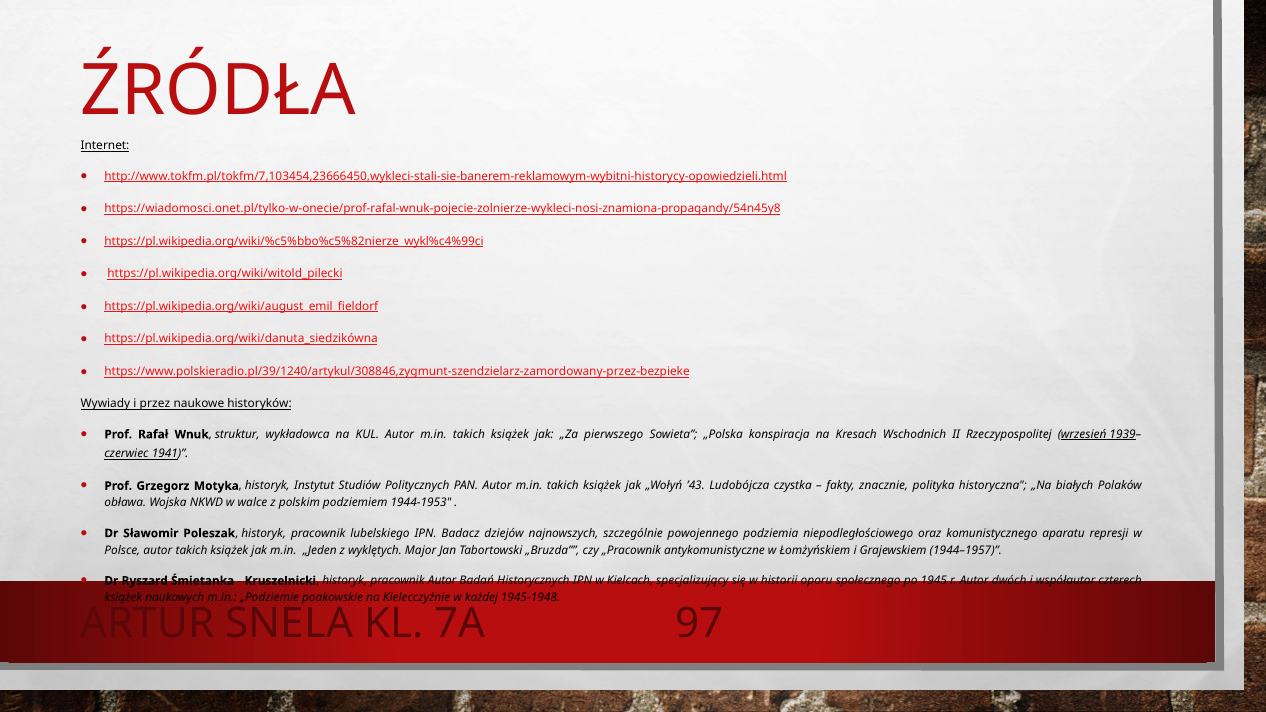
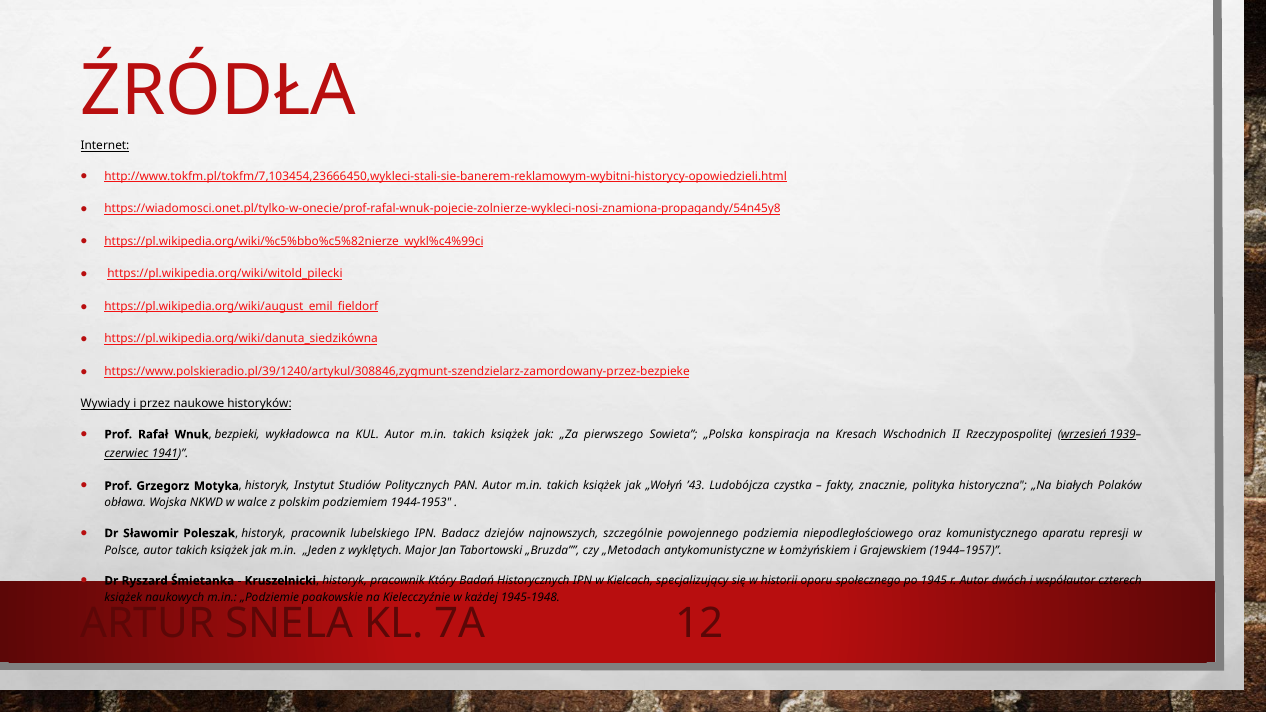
struktur: struktur -> bezpieki
„Pracownik: „Pracownik -> „Metodach
pracownik Autor: Autor -> Który
97: 97 -> 12
